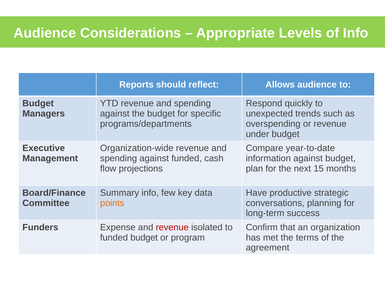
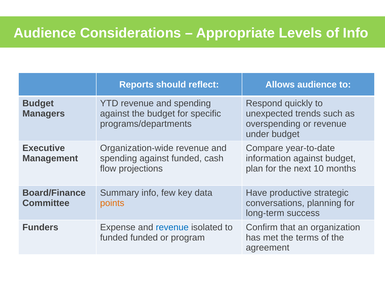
15: 15 -> 10
revenue at (172, 227) colour: red -> blue
funded budget: budget -> funded
